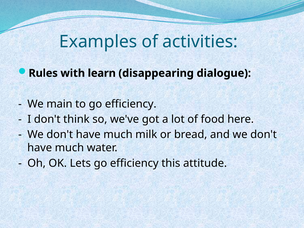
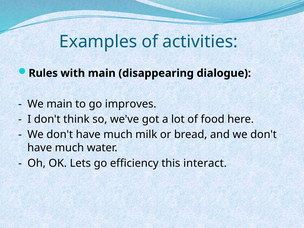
with learn: learn -> main
to go efficiency: efficiency -> improves
attitude: attitude -> interact
